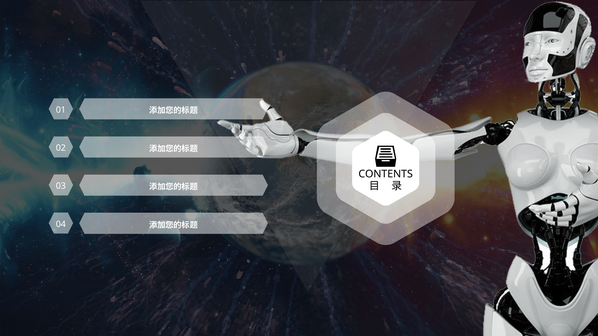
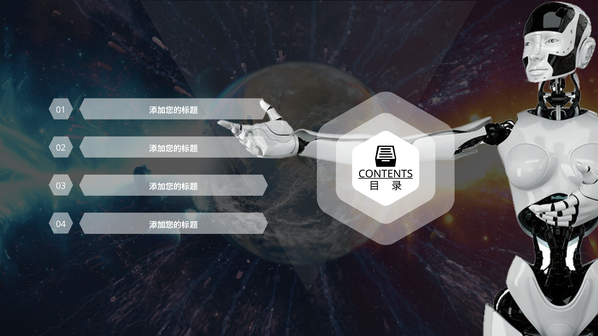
CONTENTS underline: none -> present
